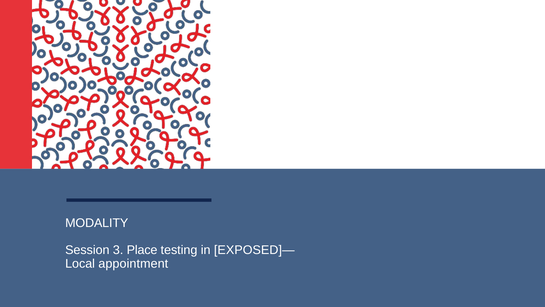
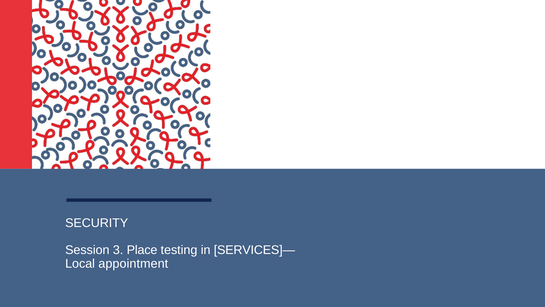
MODALITY: MODALITY -> SECURITY
EXPOSED]—: EXPOSED]— -> SERVICES]—
